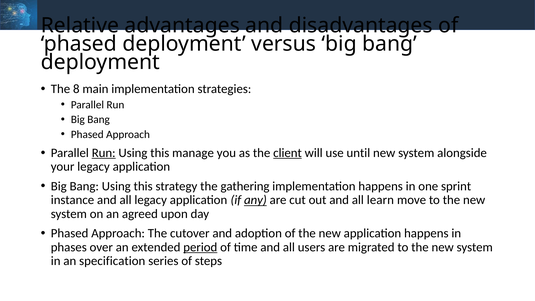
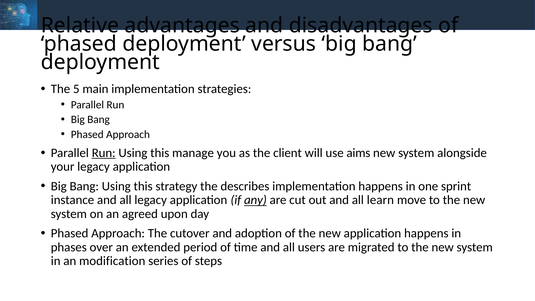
8: 8 -> 5
client underline: present -> none
until: until -> aims
gathering: gathering -> describes
period underline: present -> none
specification: specification -> modification
